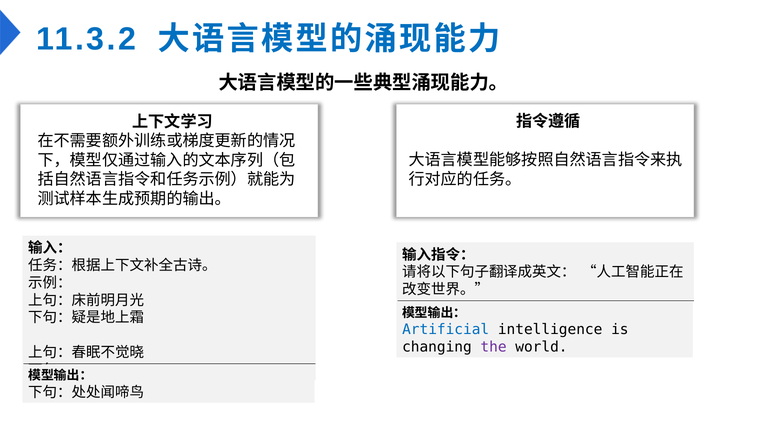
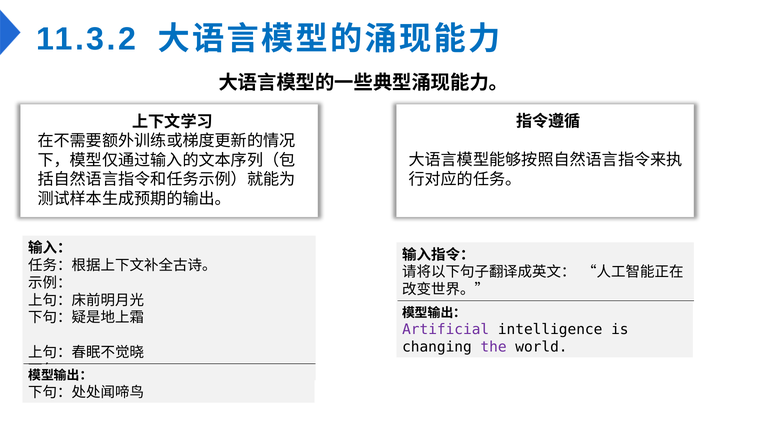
Artificial colour: blue -> purple
